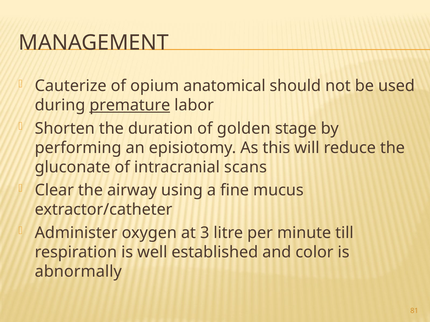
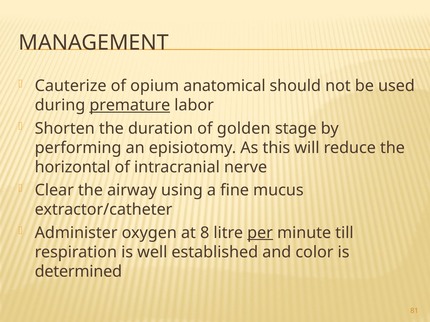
gluconate: gluconate -> horizontal
scans: scans -> nerve
3: 3 -> 8
per underline: none -> present
abnormally: abnormally -> determined
